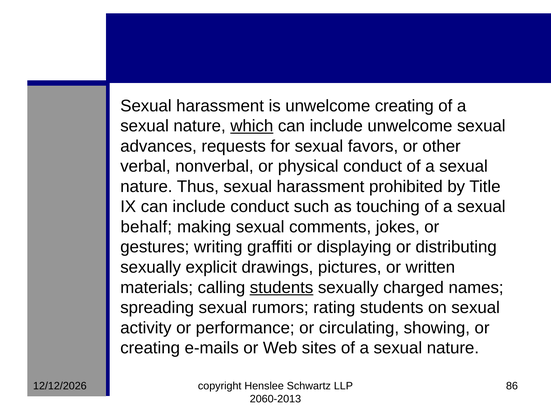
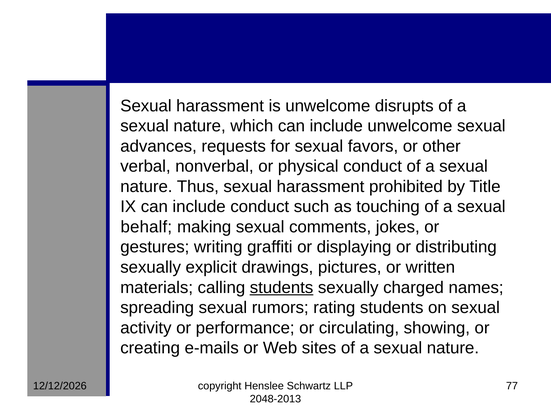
unwelcome creating: creating -> disrupts
which underline: present -> none
86: 86 -> 77
2060-2013: 2060-2013 -> 2048-2013
